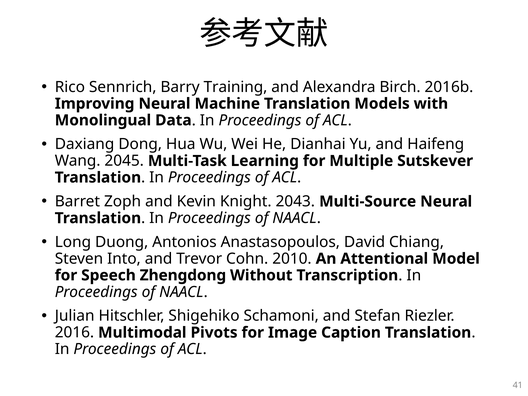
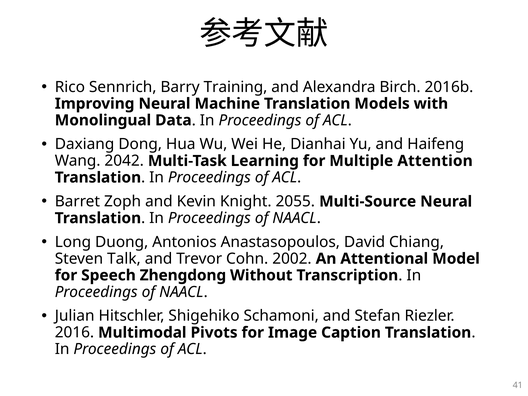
2045: 2045 -> 2042
Sutskever: Sutskever -> Attention
2043: 2043 -> 2055
Into: Into -> Talk
2010: 2010 -> 2002
